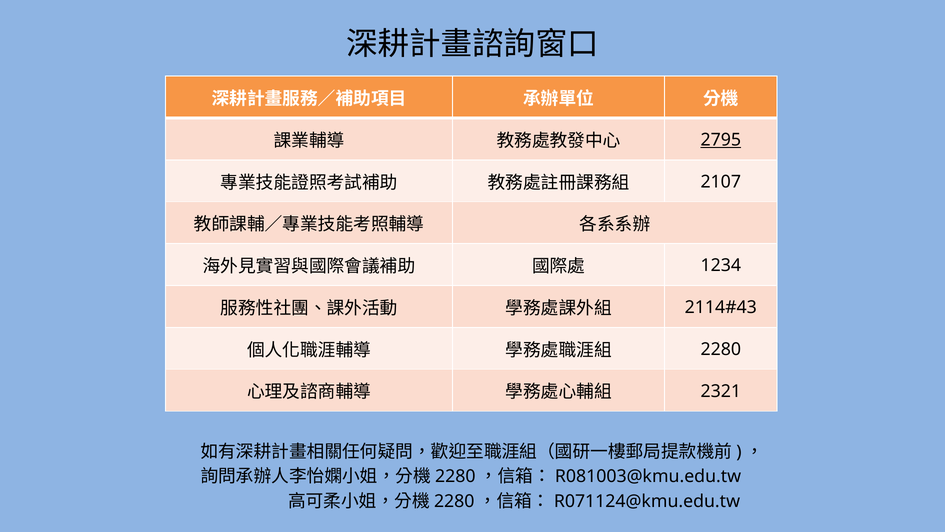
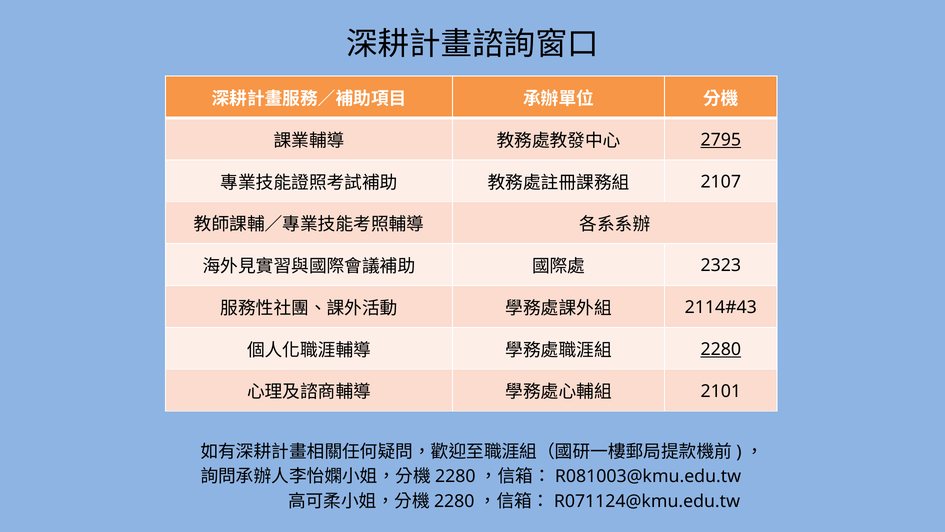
1234: 1234 -> 2323
2280 underline: none -> present
2321: 2321 -> 2101
